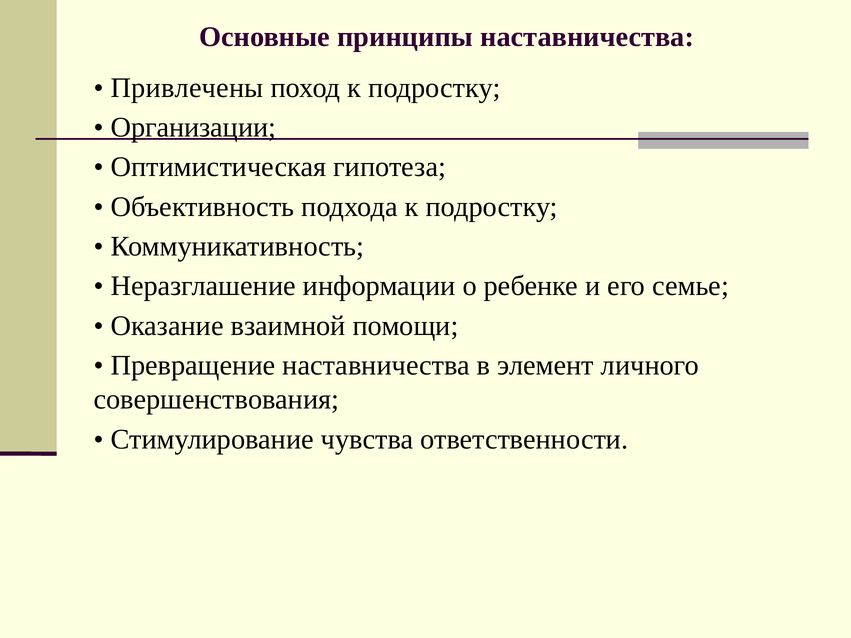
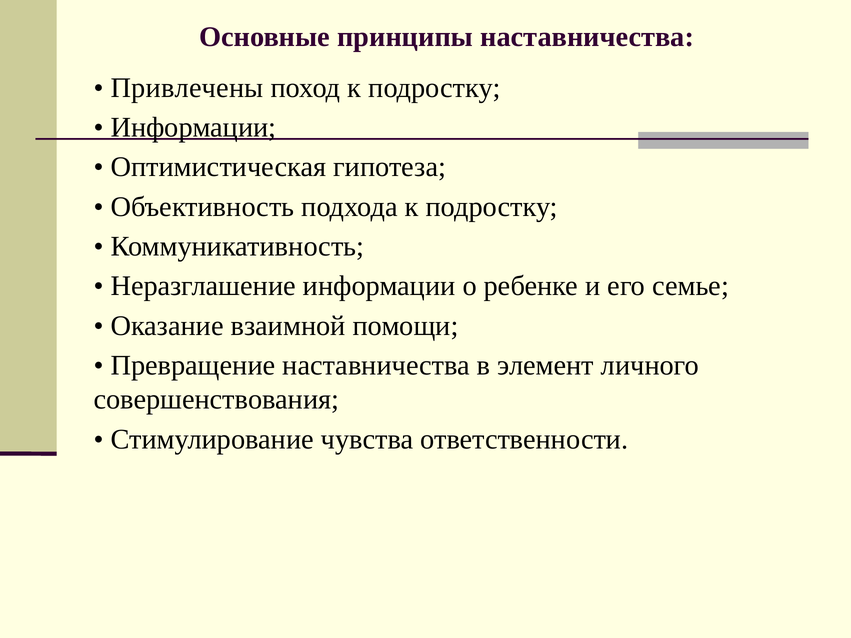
Организации at (193, 127): Организации -> Информации
